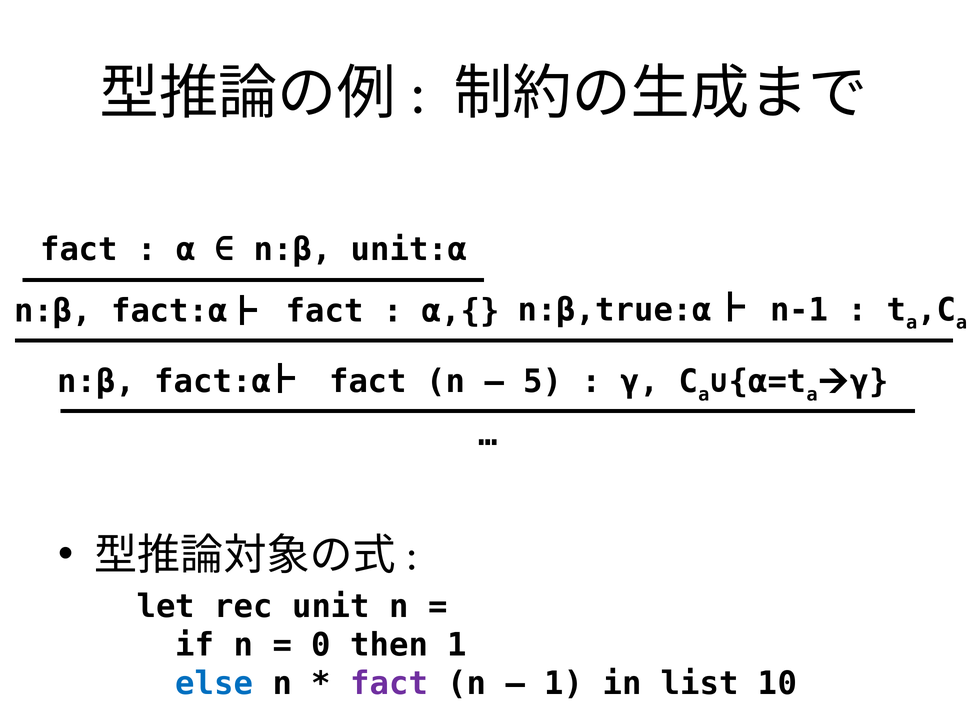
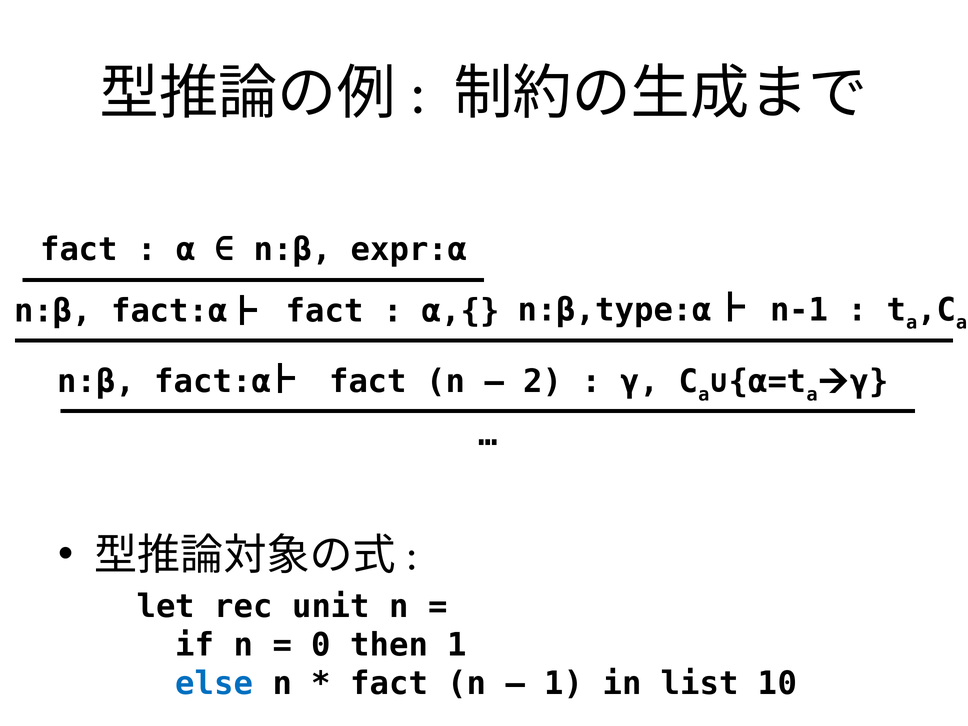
unit:α: unit:α -> expr:α
n:β,true:α: n:β,true:α -> n:β,type:α
5: 5 -> 2
fact at (389, 684) colour: purple -> black
